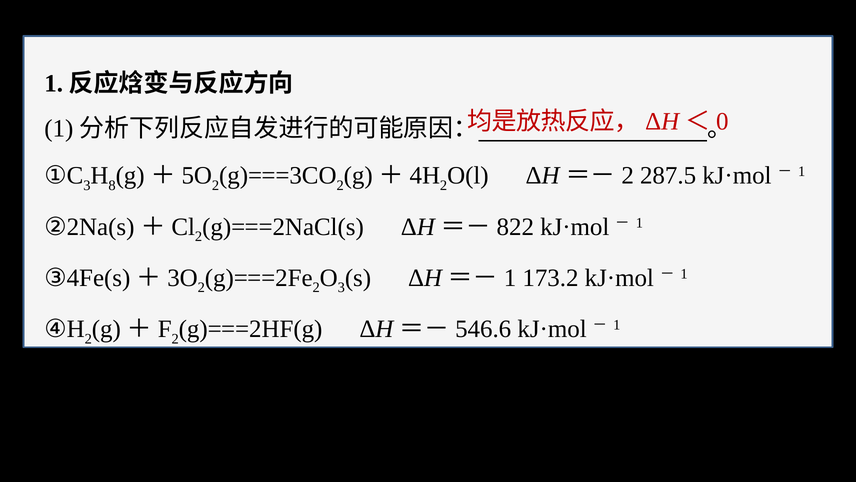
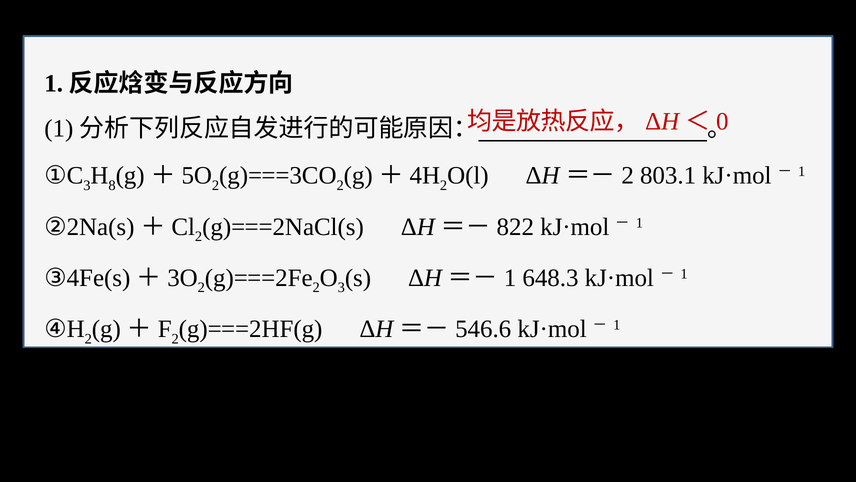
287.5: 287.5 -> 803.1
173.2: 173.2 -> 648.3
